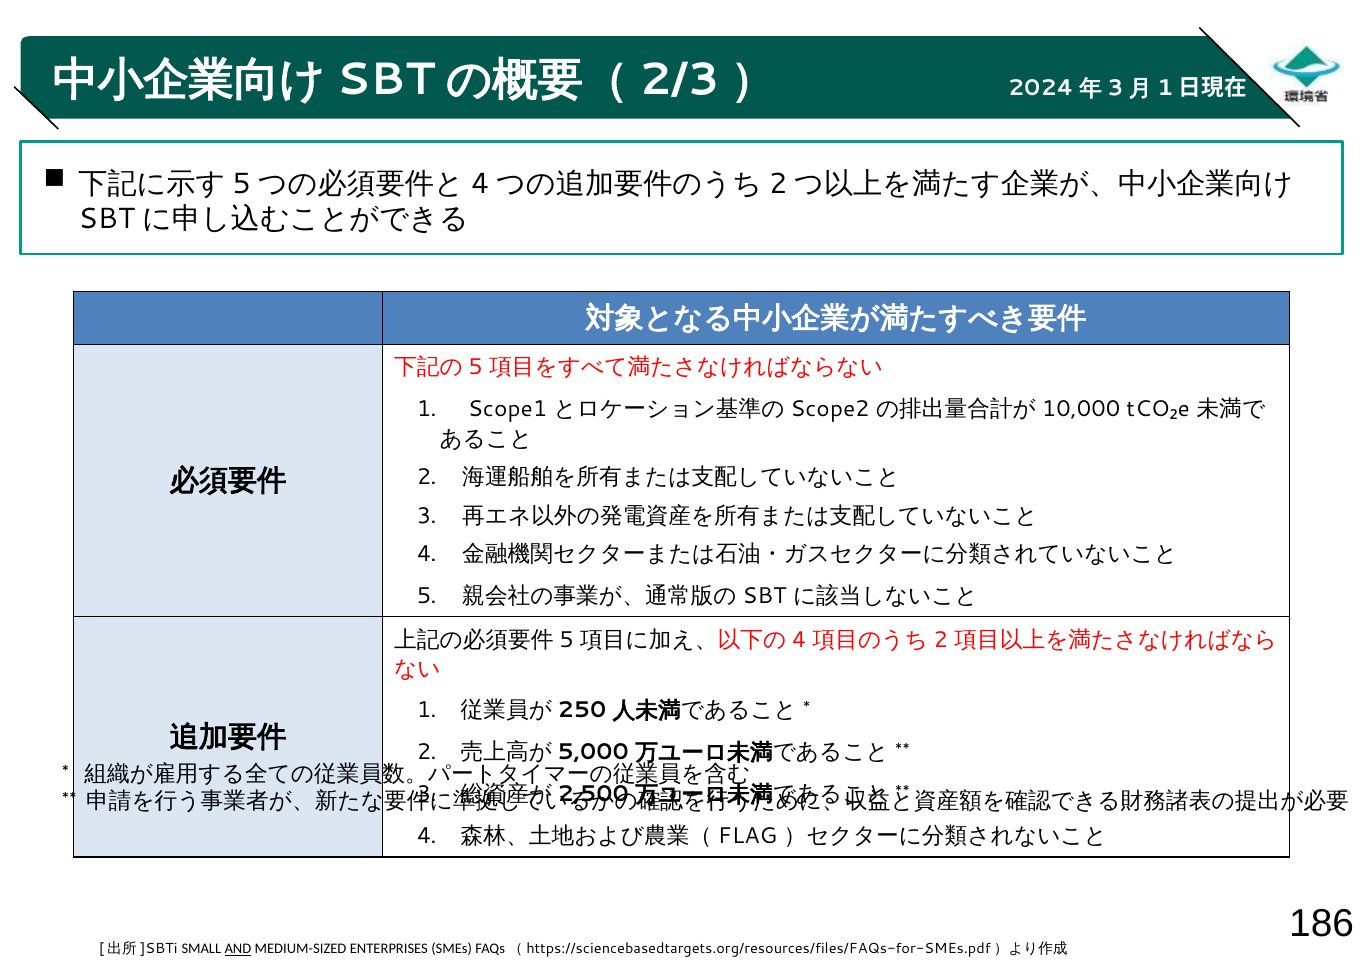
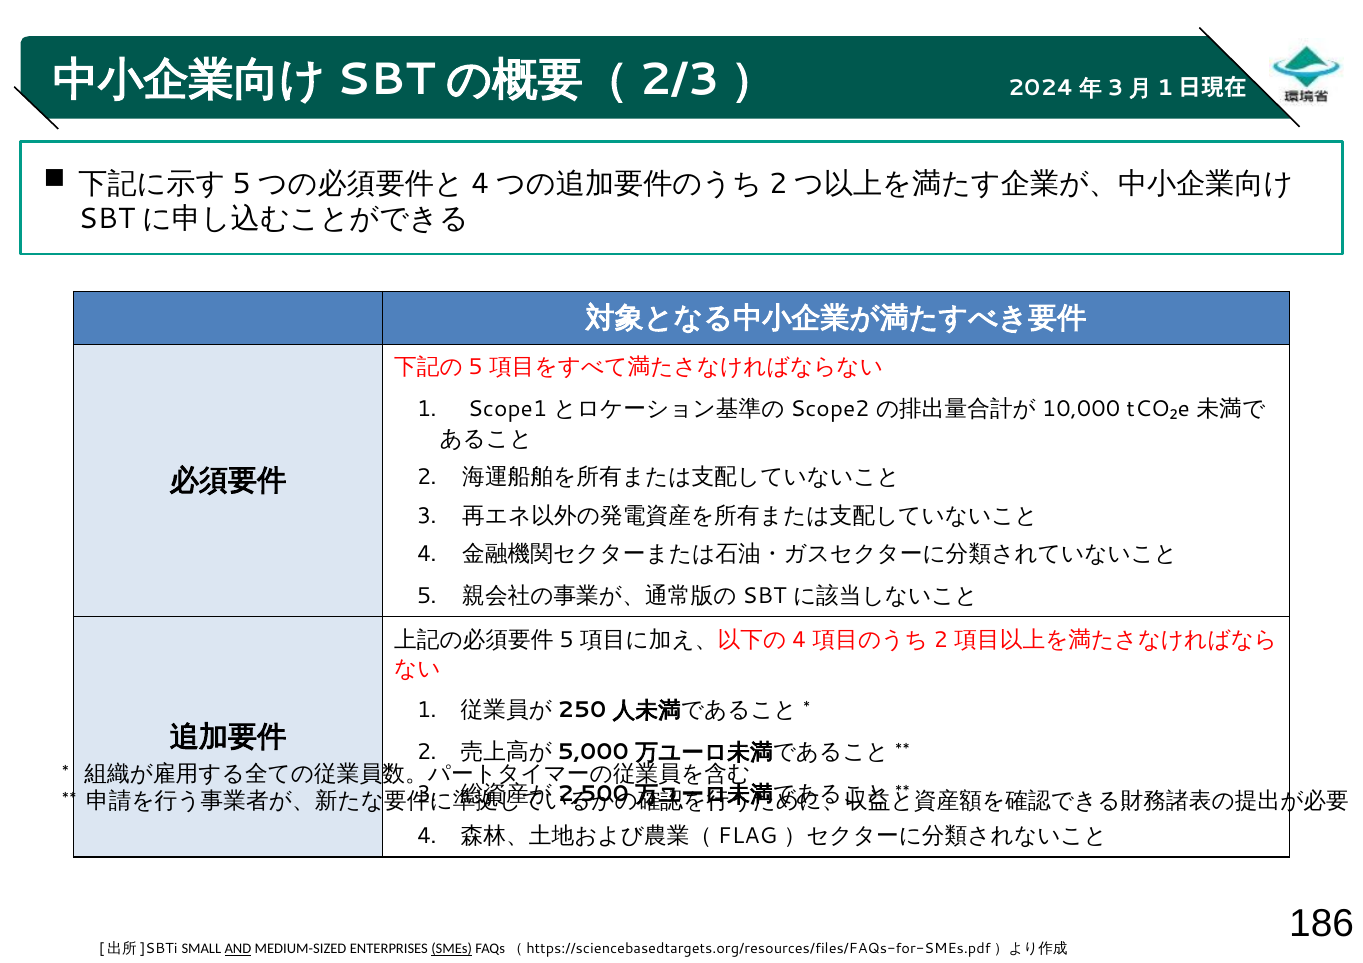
SMEs underline: none -> present
